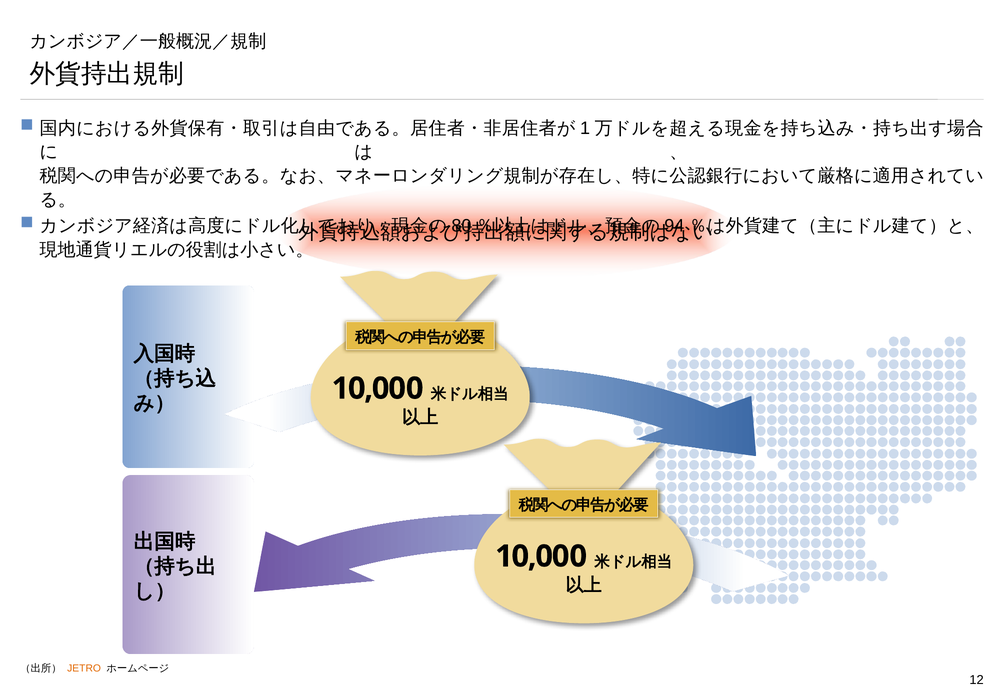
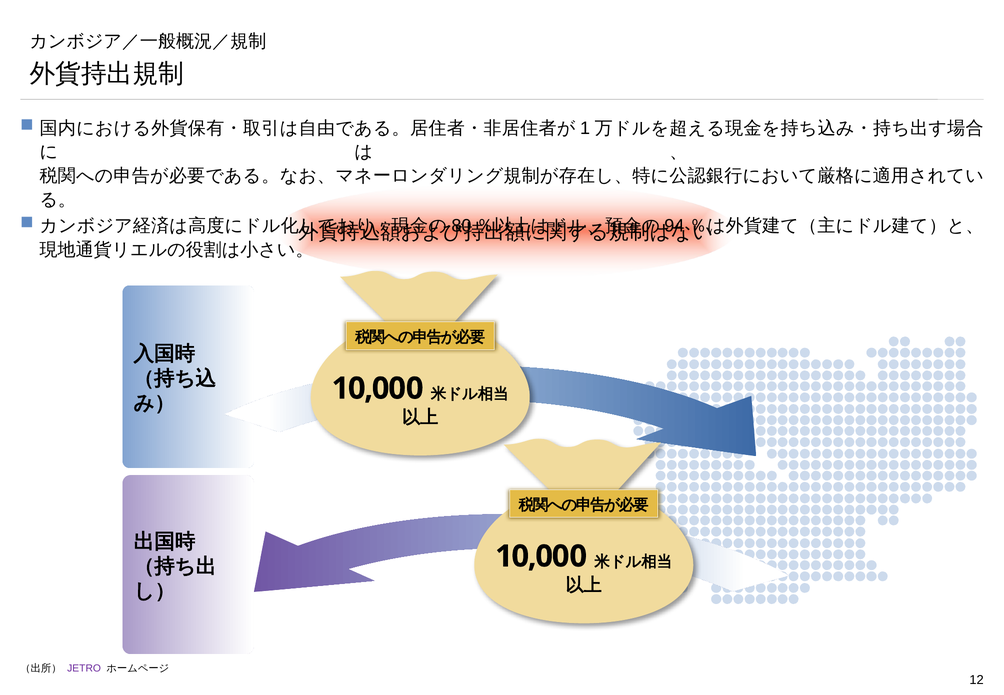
JETRO colour: orange -> purple
